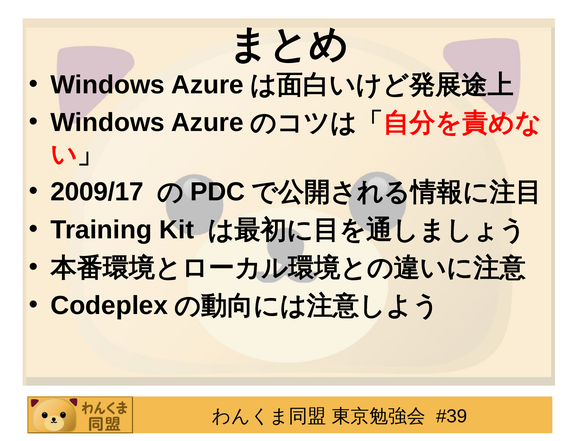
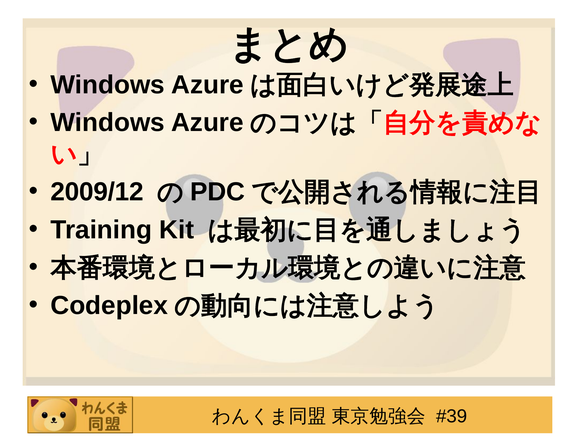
2009/17: 2009/17 -> 2009/12
